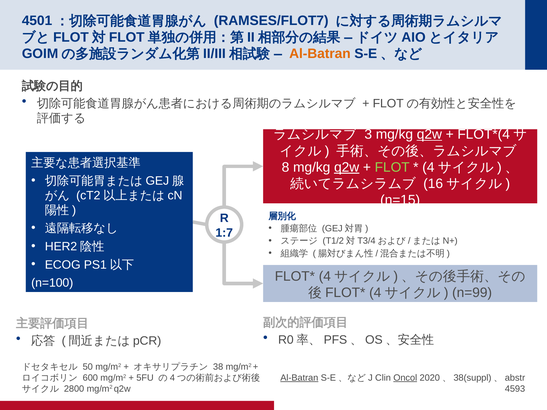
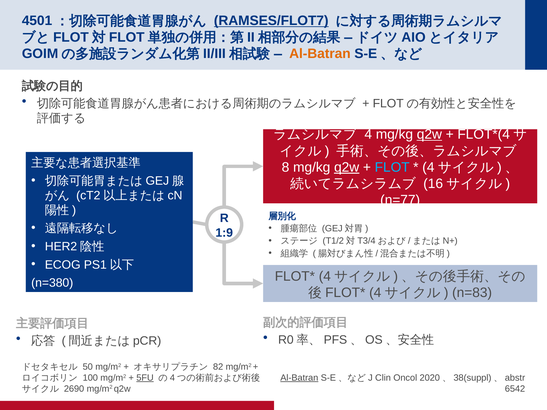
RAMSES/FLOT7 underline: none -> present
3 at (368, 135): 3 -> 4
FLOT colour: light green -> light blue
n=15: n=15 -> n=77
1:7: 1:7 -> 1:9
n=100: n=100 -> n=380
n=99: n=99 -> n=83
38: 38 -> 82
Oncol underline: present -> none
600: 600 -> 100
5FU underline: none -> present
4593: 4593 -> 6542
2800: 2800 -> 2690
